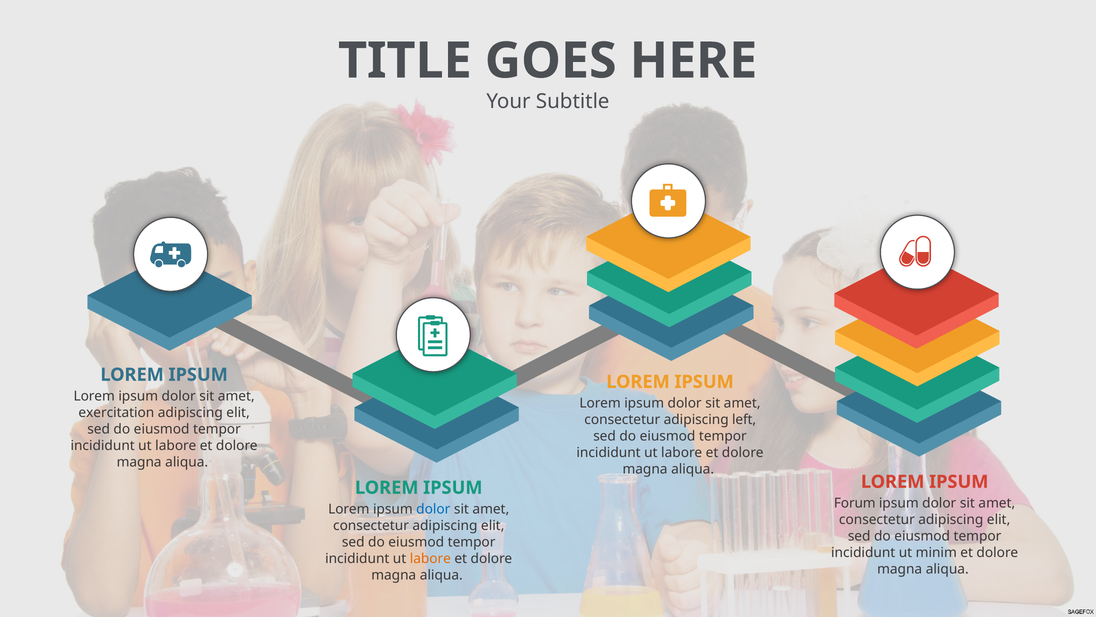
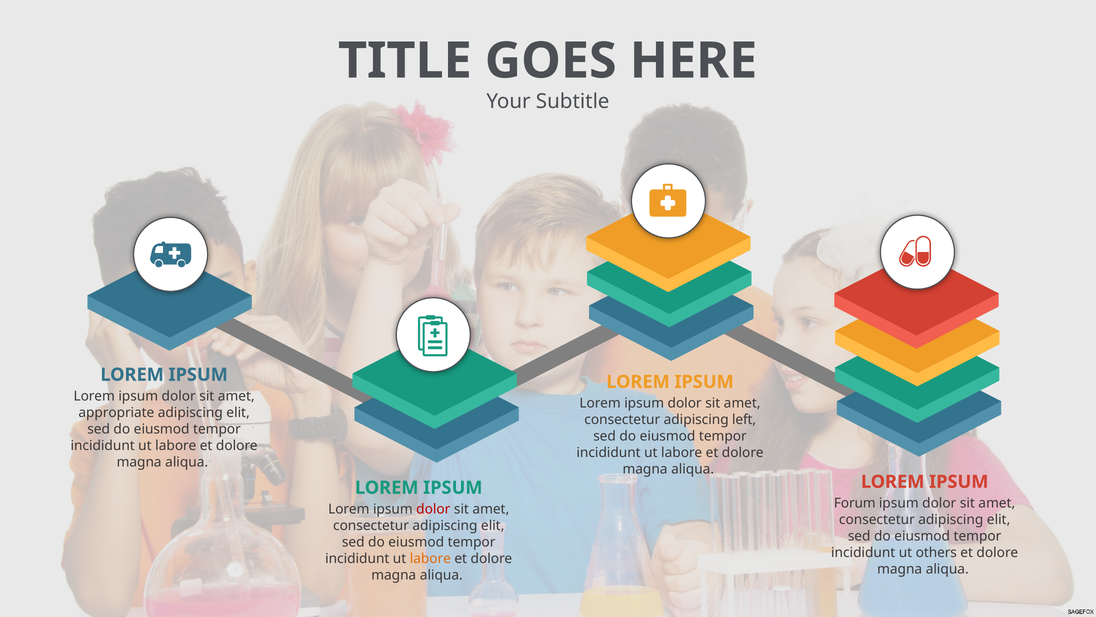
exercitation: exercitation -> appropriate
dolor at (433, 509) colour: blue -> red
minim: minim -> others
